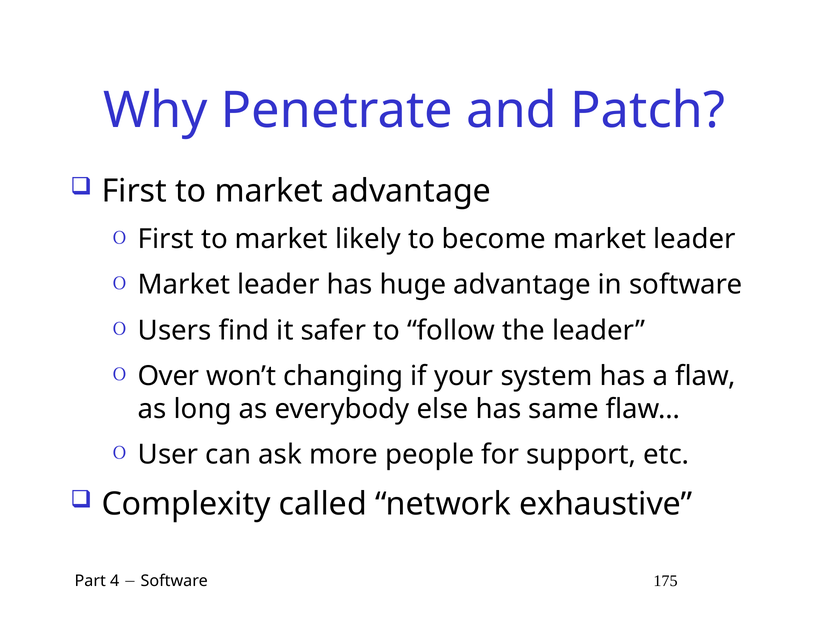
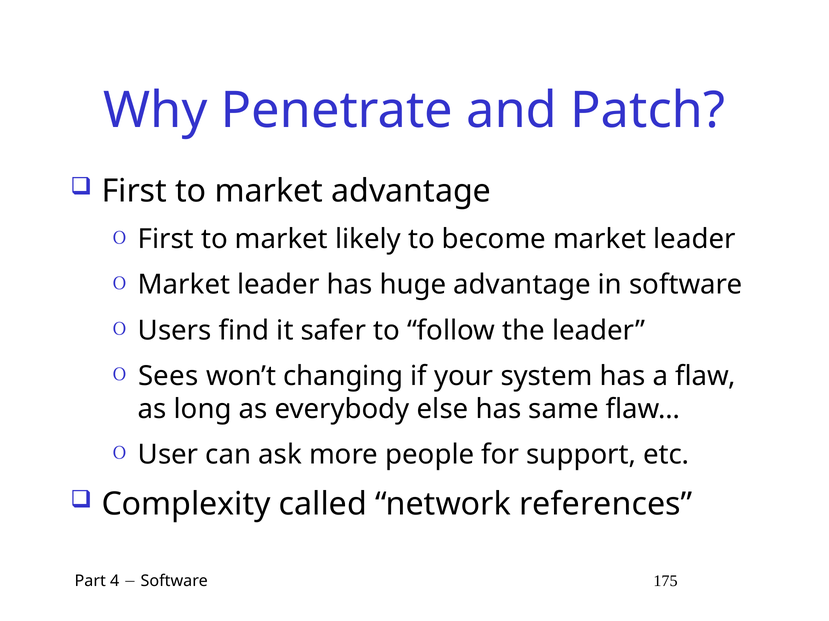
Over: Over -> Sees
exhaustive: exhaustive -> references
